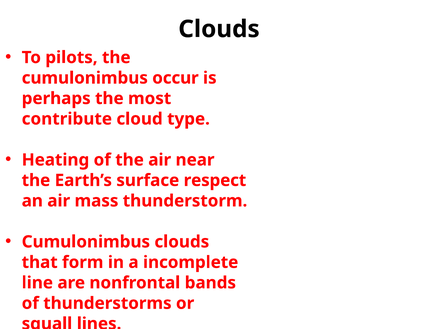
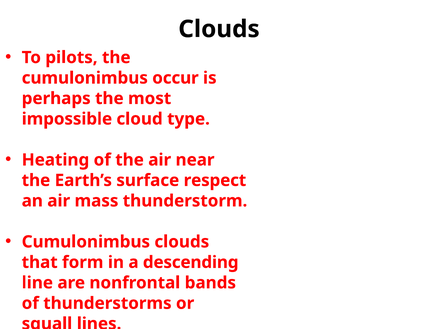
contribute: contribute -> impossible
incomplete: incomplete -> descending
